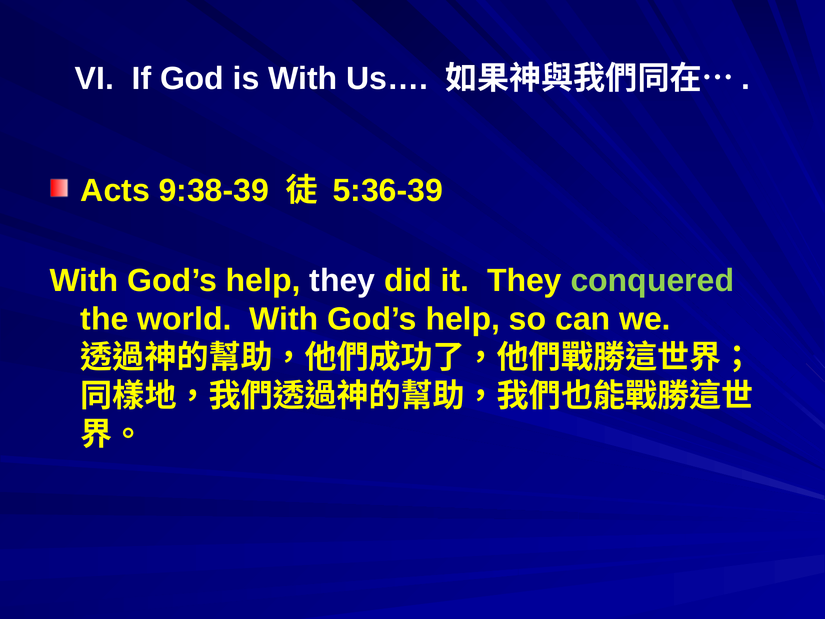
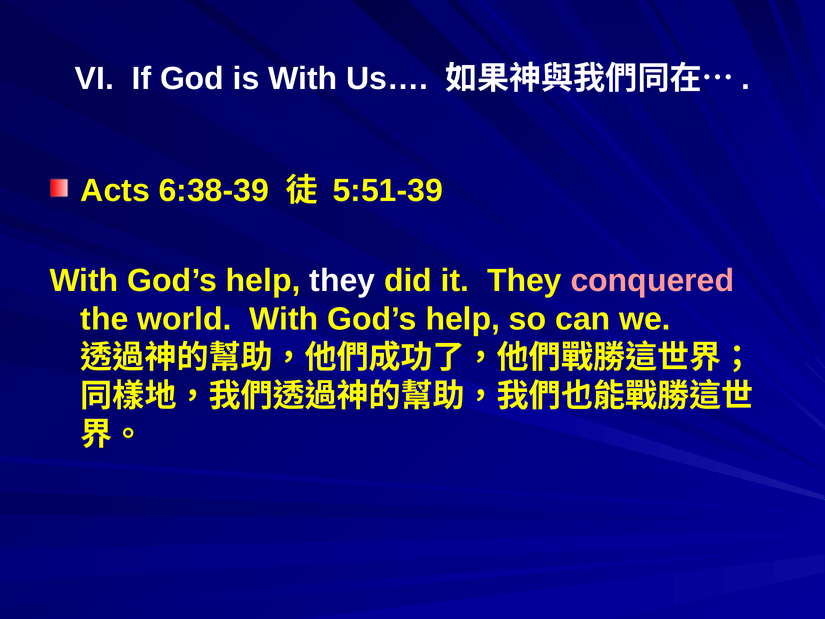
9:38-39: 9:38-39 -> 6:38-39
5:36-39: 5:36-39 -> 5:51-39
conquered colour: light green -> pink
